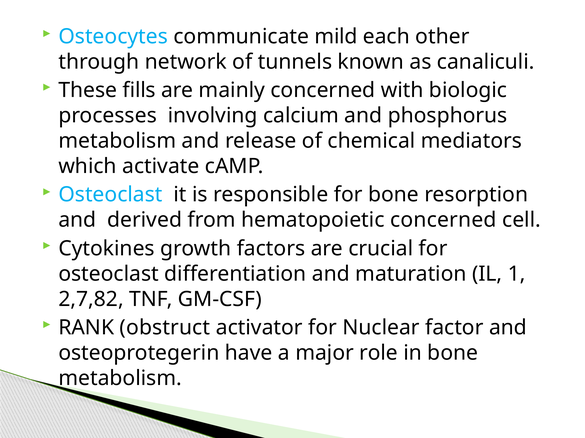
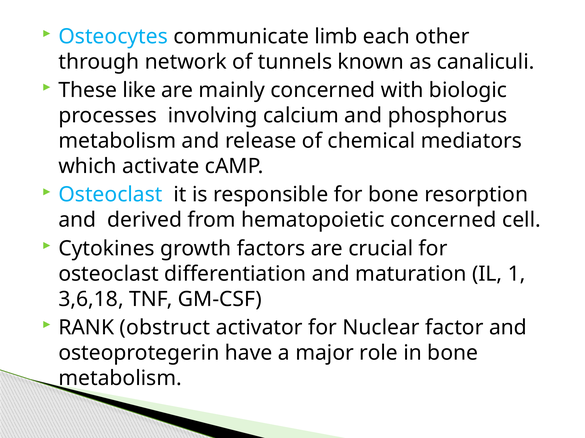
mild: mild -> limb
fills: fills -> like
2,7,82: 2,7,82 -> 3,6,18
